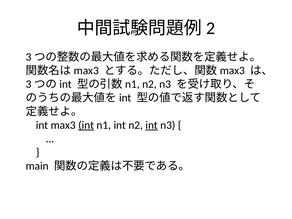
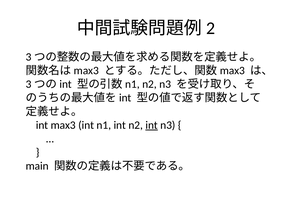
int at (86, 125) underline: present -> none
